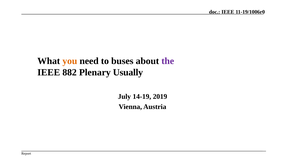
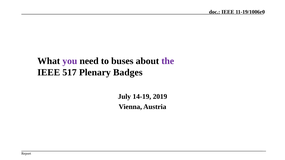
you colour: orange -> purple
882: 882 -> 517
Usually: Usually -> Badges
